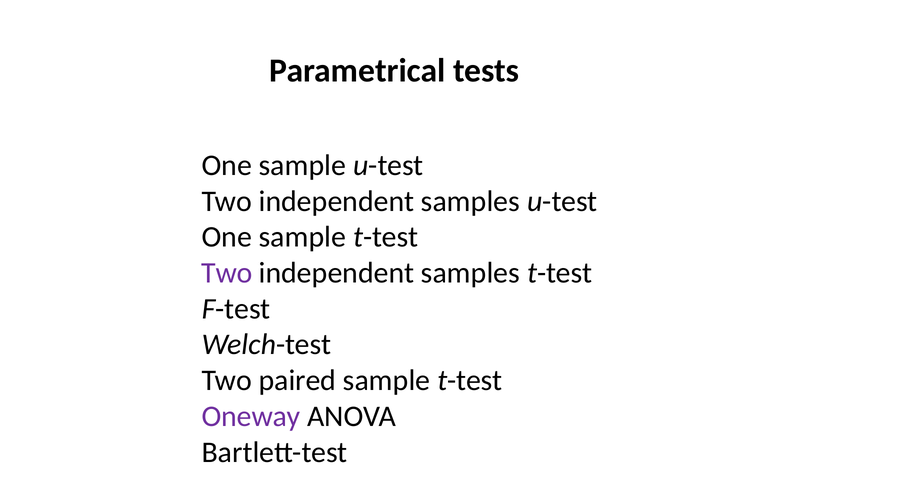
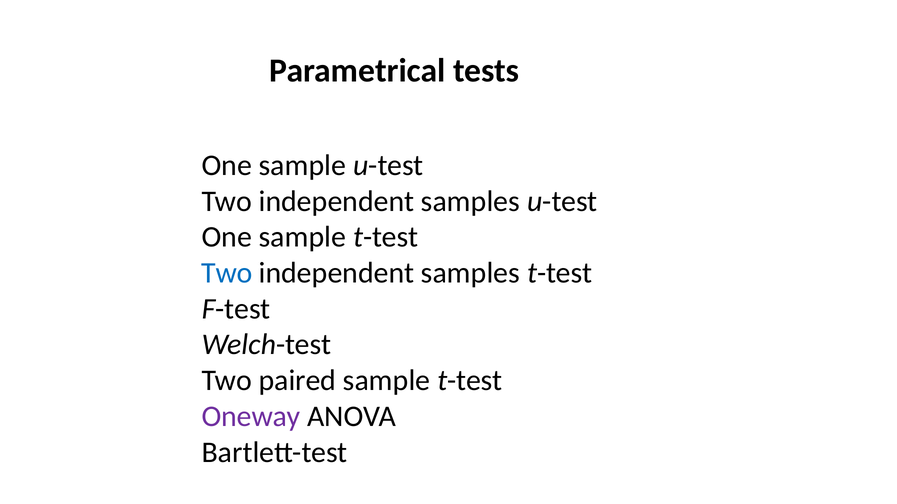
Two at (227, 273) colour: purple -> blue
